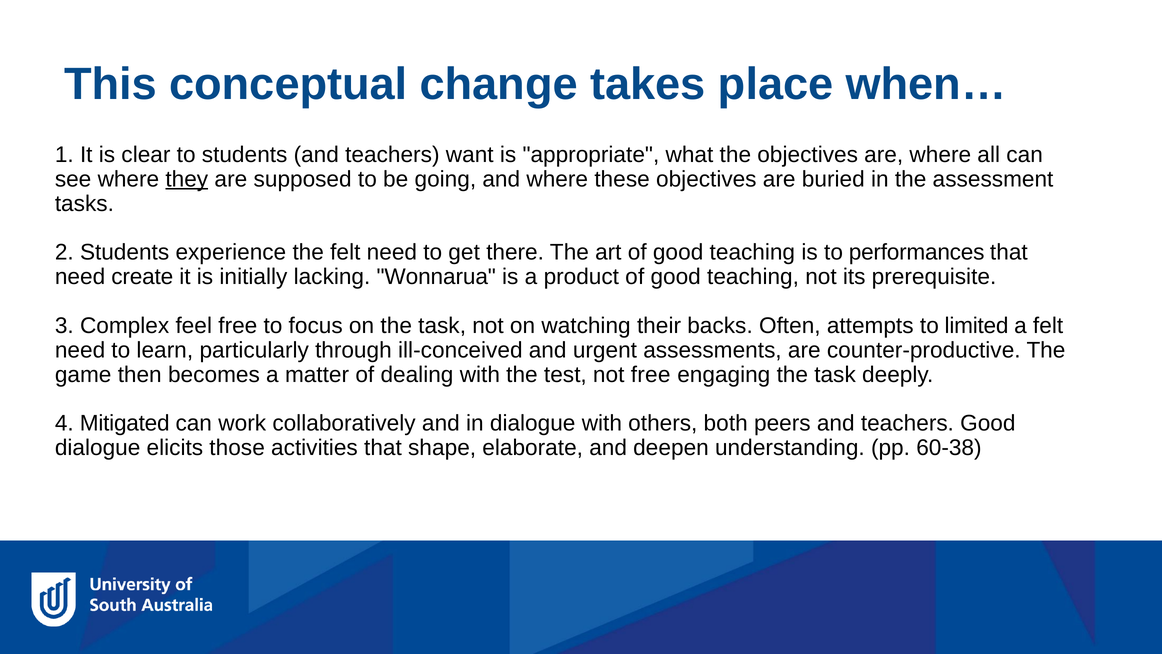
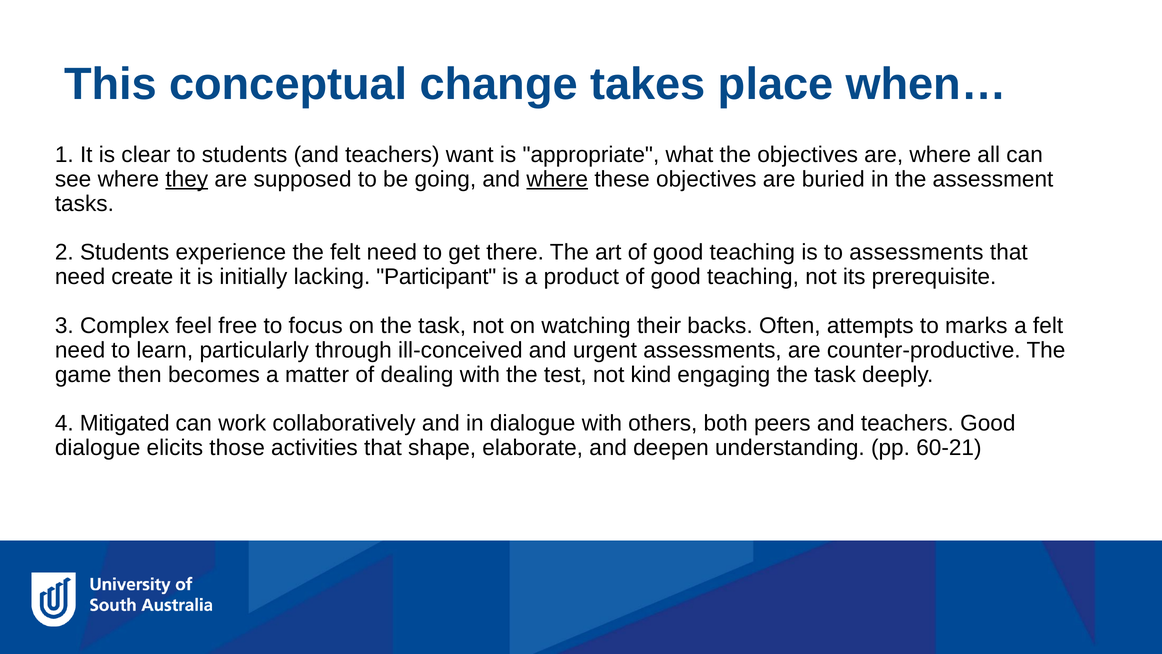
where at (557, 179) underline: none -> present
to performances: performances -> assessments
Wonnarua: Wonnarua -> Participant
limited: limited -> marks
not free: free -> kind
60-38: 60-38 -> 60-21
